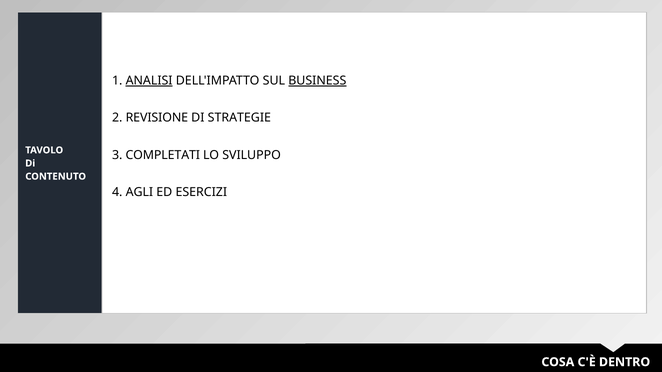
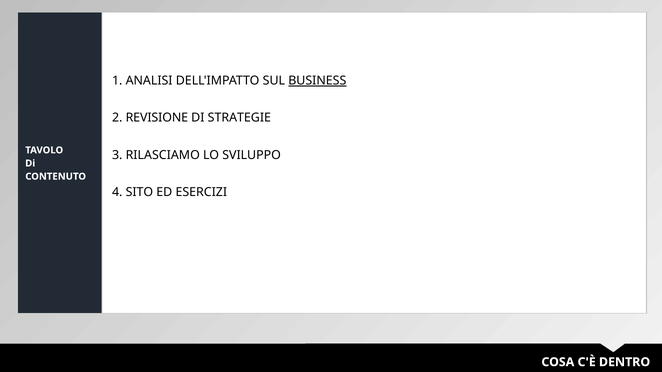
ANALISI underline: present -> none
COMPLETATI: COMPLETATI -> RILASCIAMO
AGLI: AGLI -> SITO
